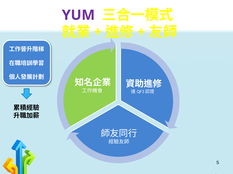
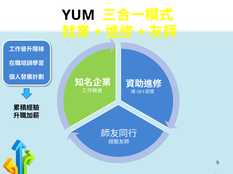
YUM colour: purple -> black
